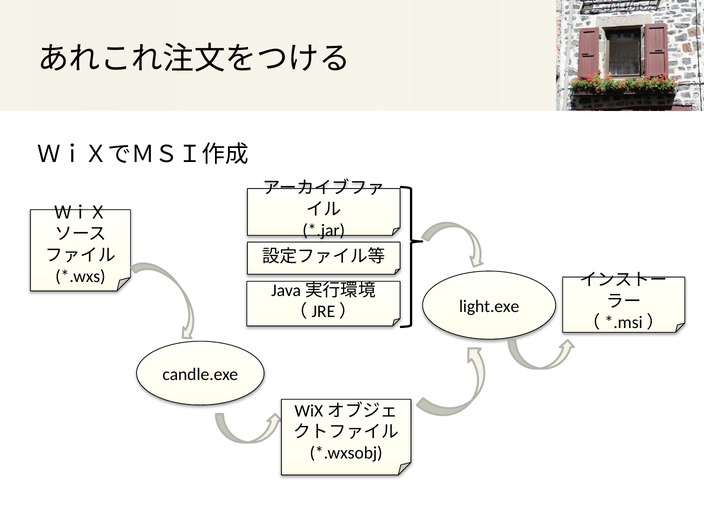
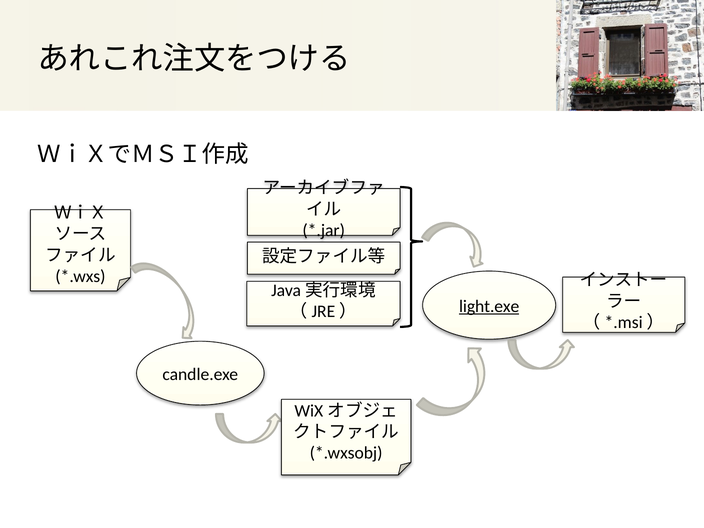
light.exe underline: none -> present
